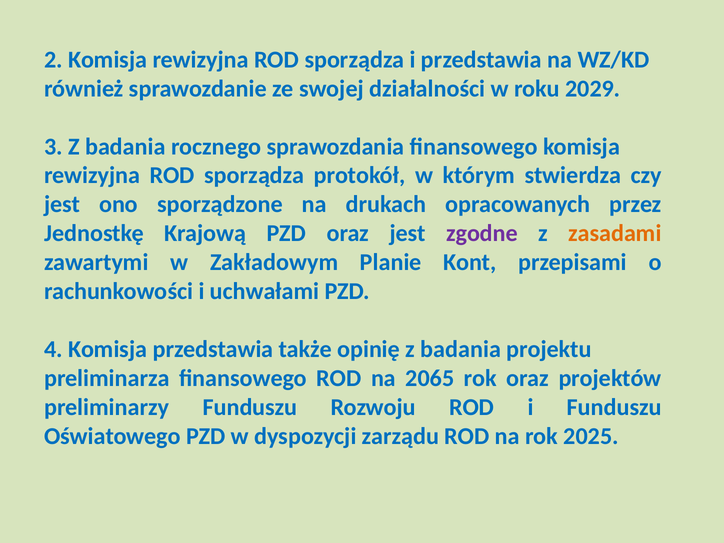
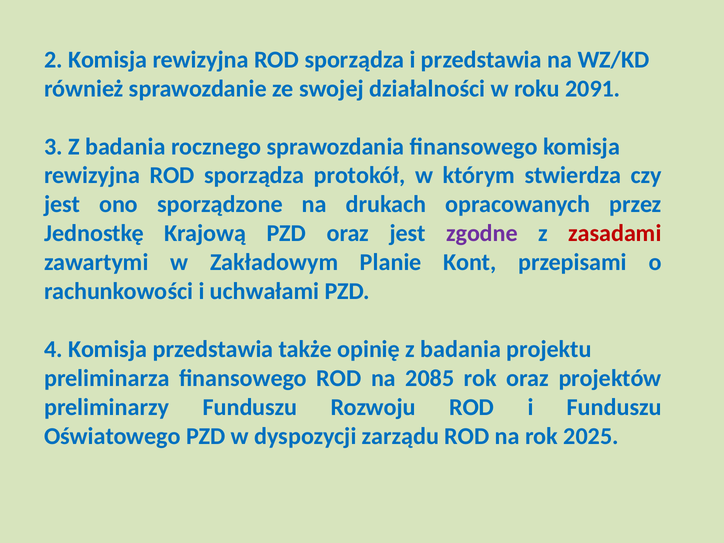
2029: 2029 -> 2091
zasadami colour: orange -> red
2065: 2065 -> 2085
